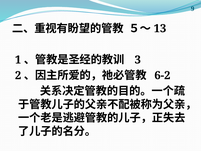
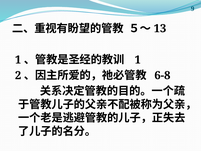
3 at (138, 60): 3 -> 1
6-2: 6-2 -> 6-8
